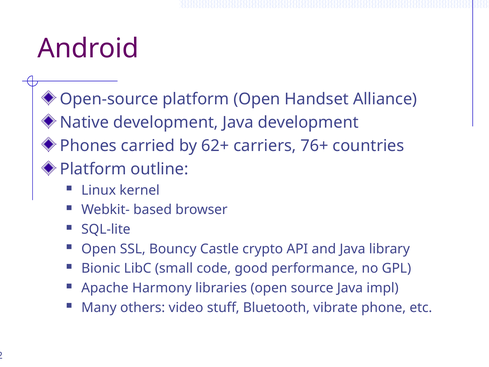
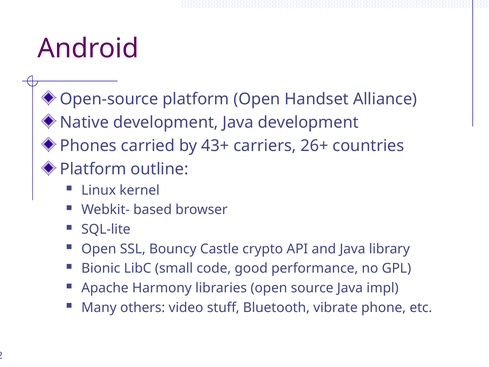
62+: 62+ -> 43+
76+: 76+ -> 26+
